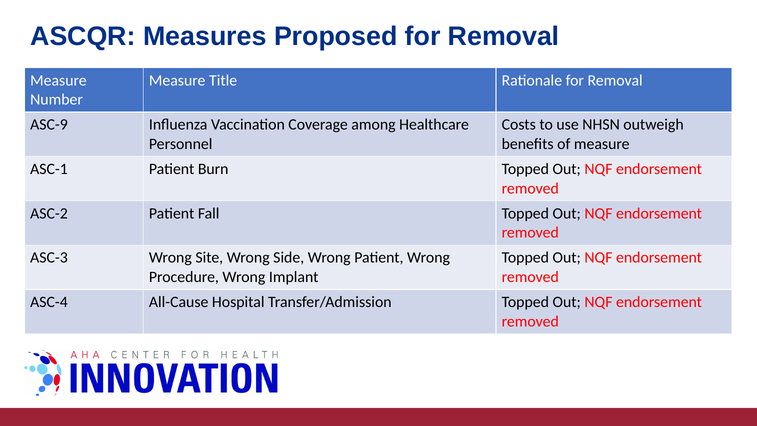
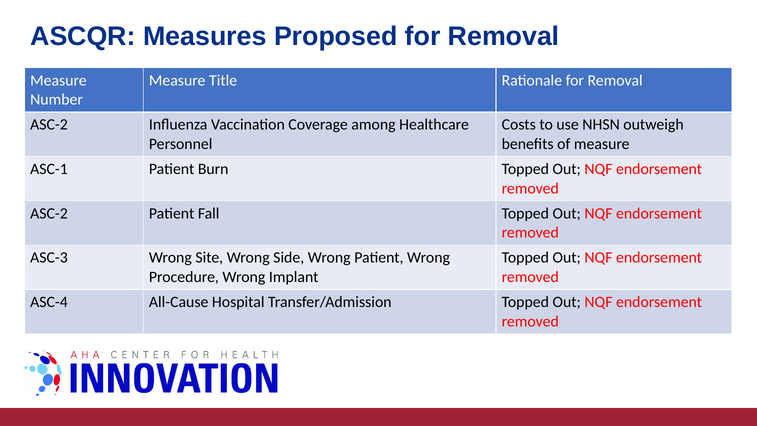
ASC-9 at (49, 125): ASC-9 -> ASC-2
